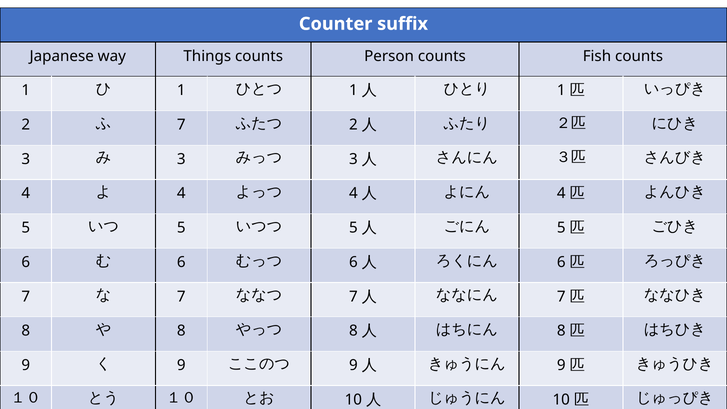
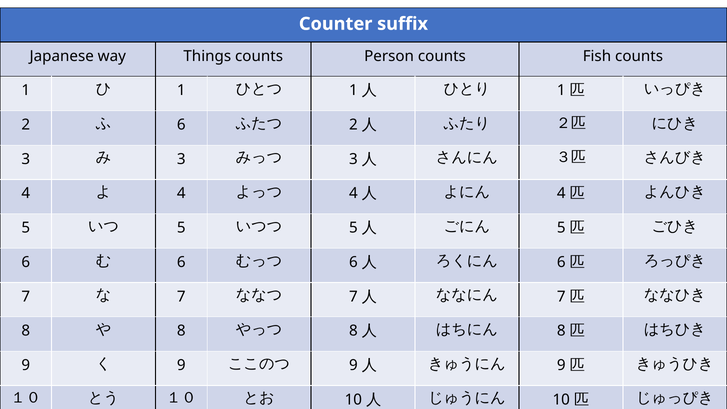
7 at (181, 125): 7 -> 6
